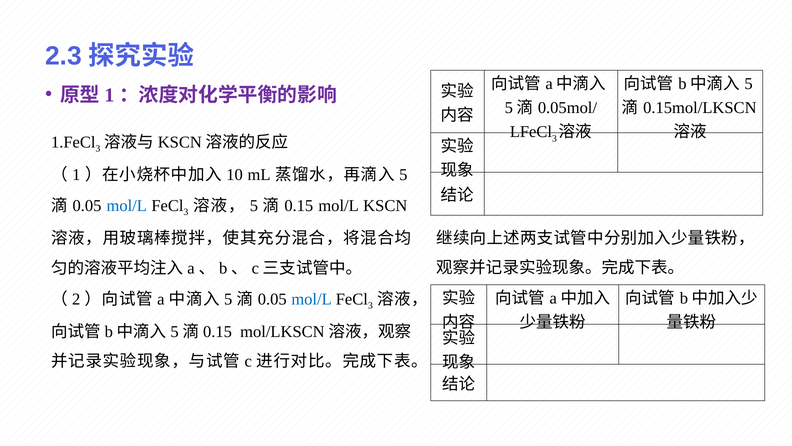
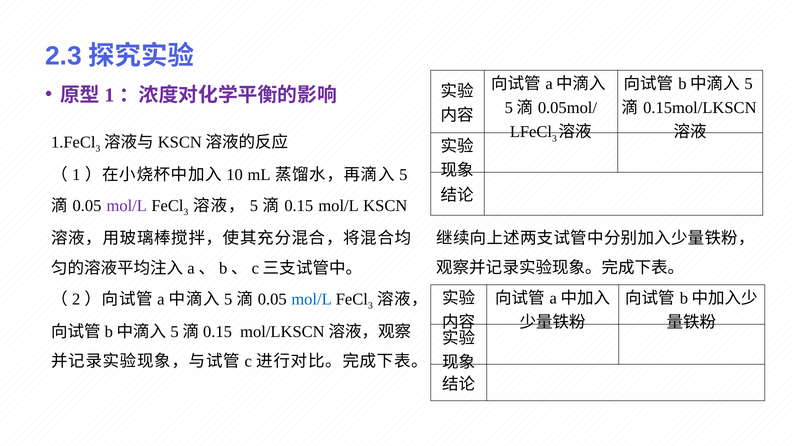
mol/L at (127, 206) colour: blue -> purple
